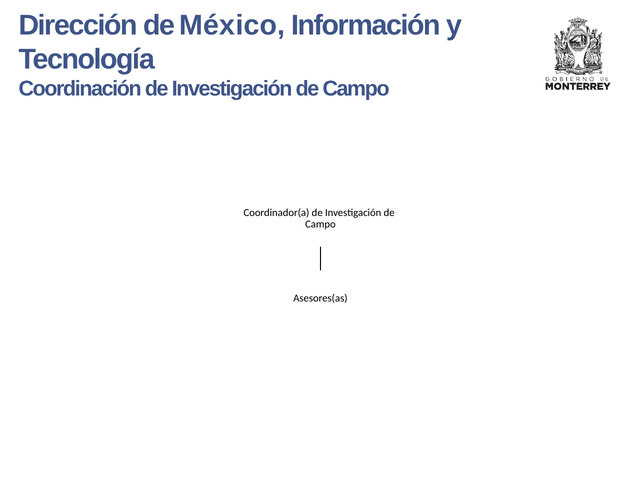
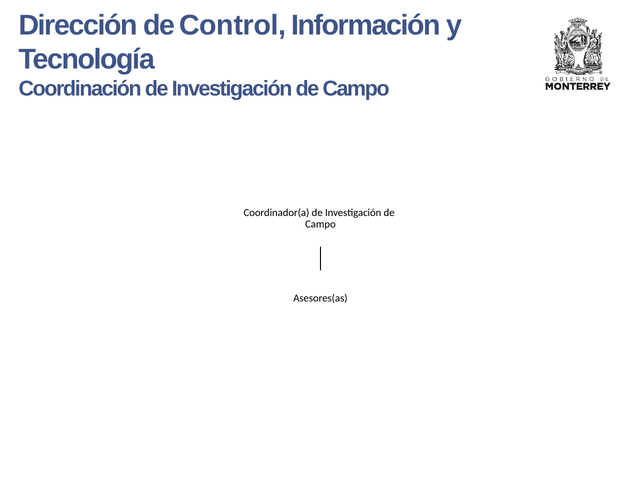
México: México -> Control
